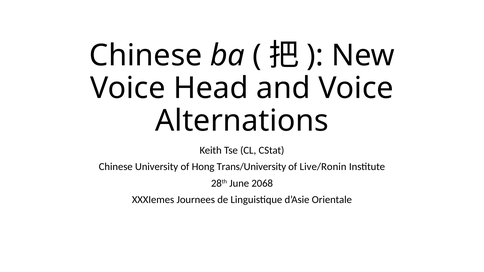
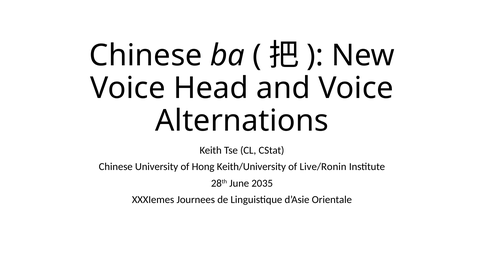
Trans/University: Trans/University -> Keith/University
2068: 2068 -> 2035
